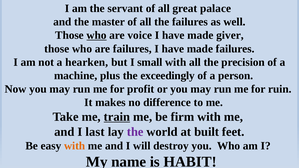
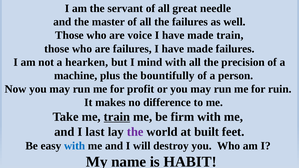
palace: palace -> needle
who at (97, 35) underline: present -> none
made giver: giver -> train
small: small -> mind
exceedingly: exceedingly -> bountifully
with at (75, 146) colour: orange -> blue
